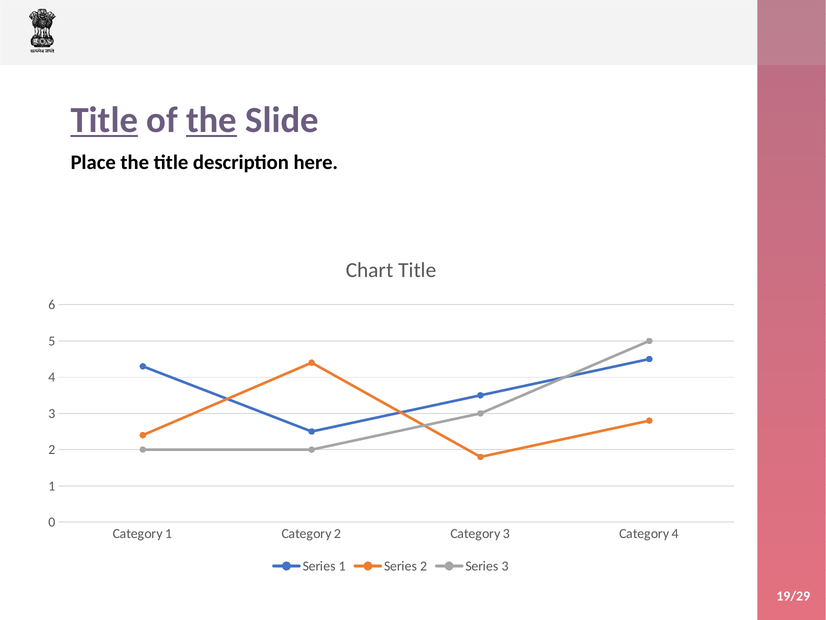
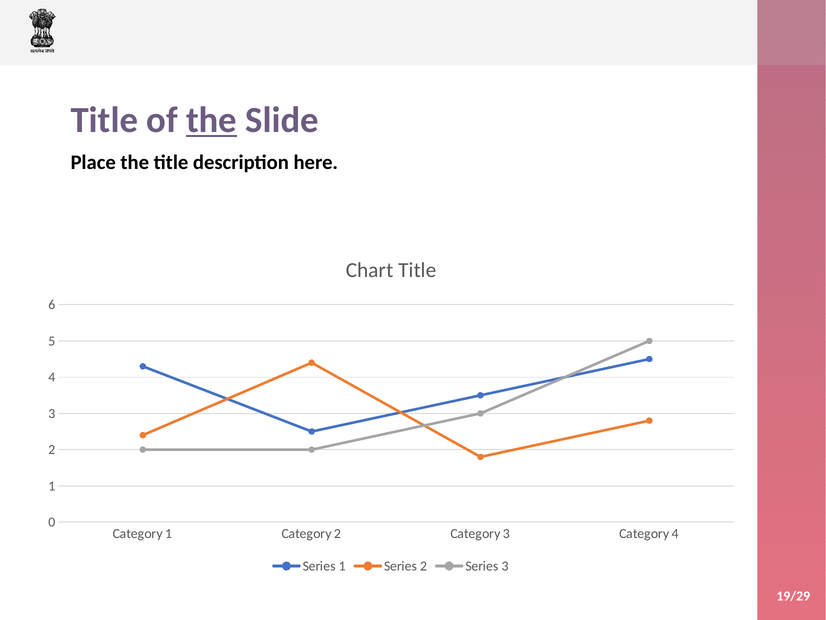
Title at (104, 120) underline: present -> none
